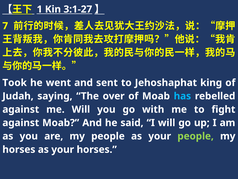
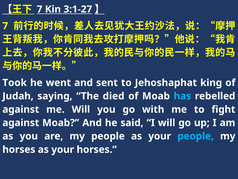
1 at (40, 9): 1 -> 7
over: over -> died
people at (196, 136) colour: light green -> light blue
